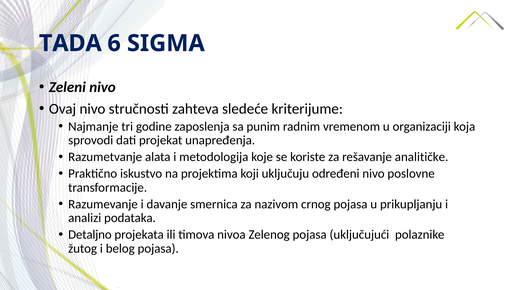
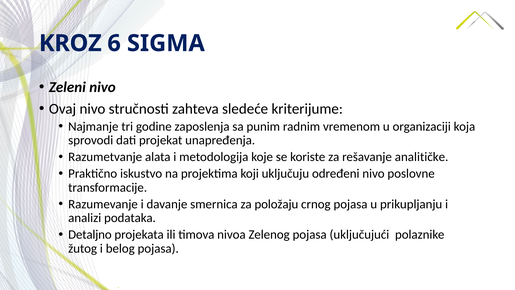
TADA: TADA -> KROZ
nazivom: nazivom -> položaju
